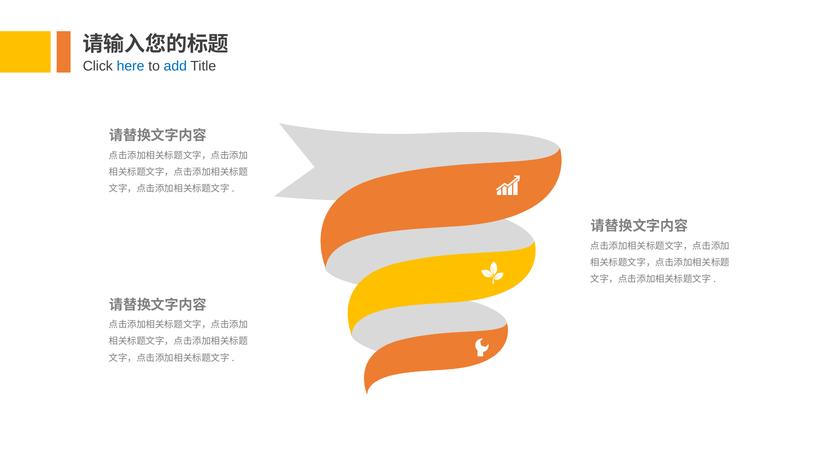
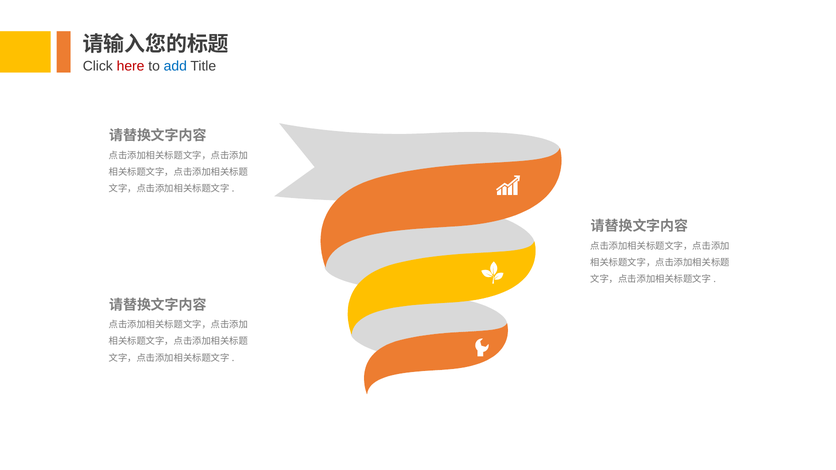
here colour: blue -> red
